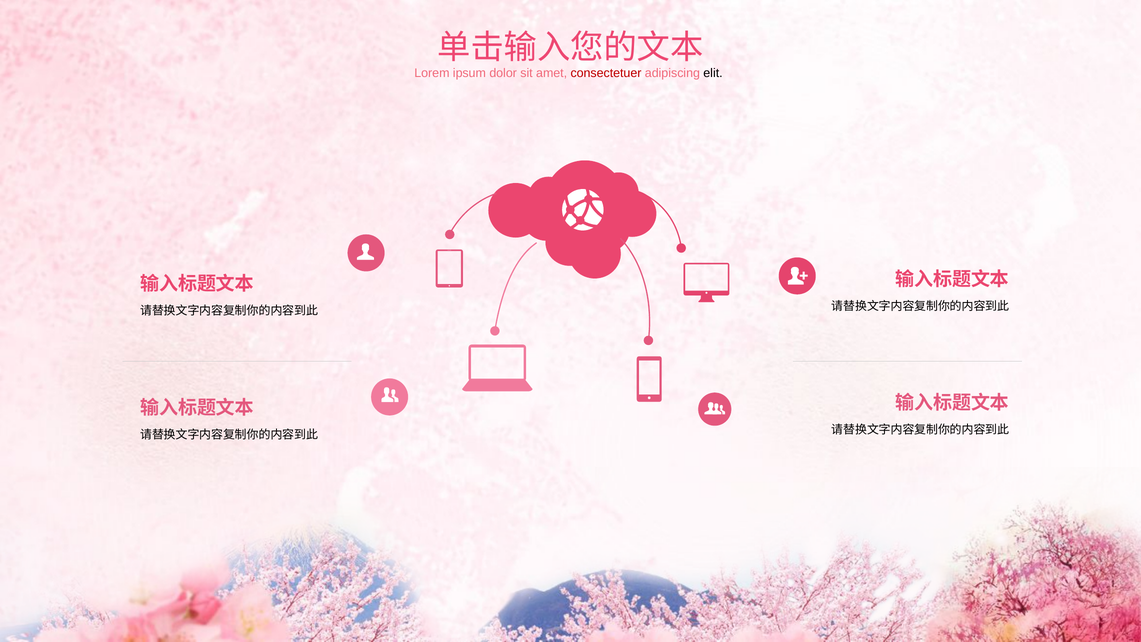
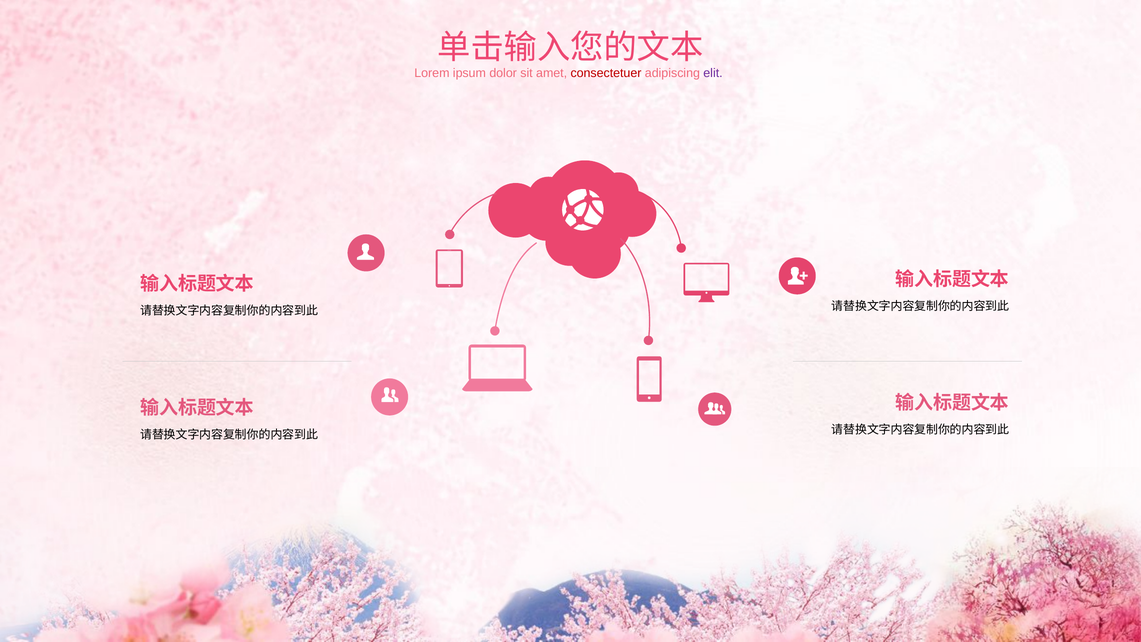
elit colour: black -> purple
